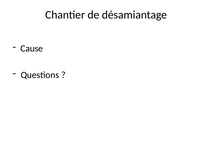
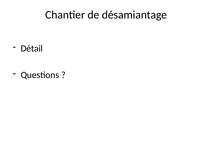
Cause: Cause -> Détail
